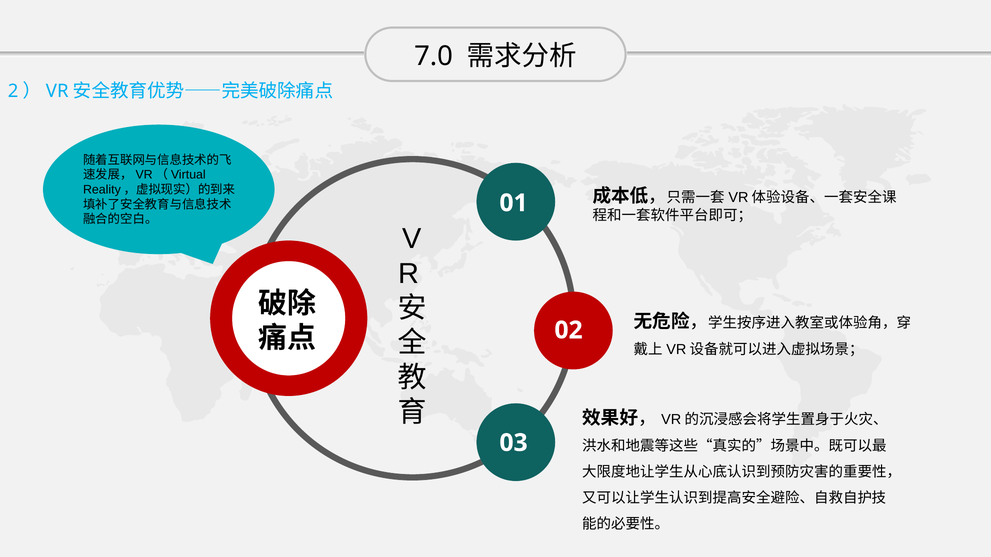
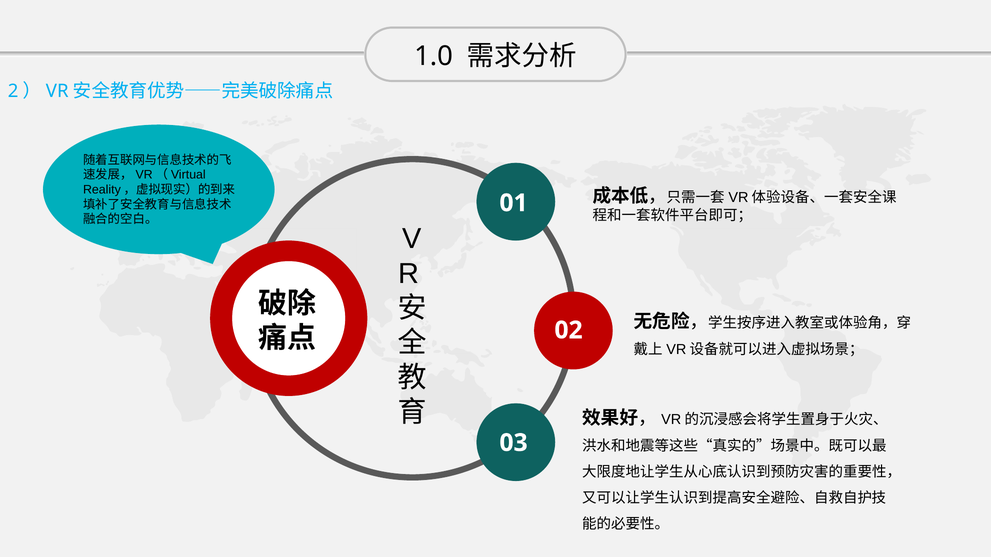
7.0: 7.0 -> 1.0
